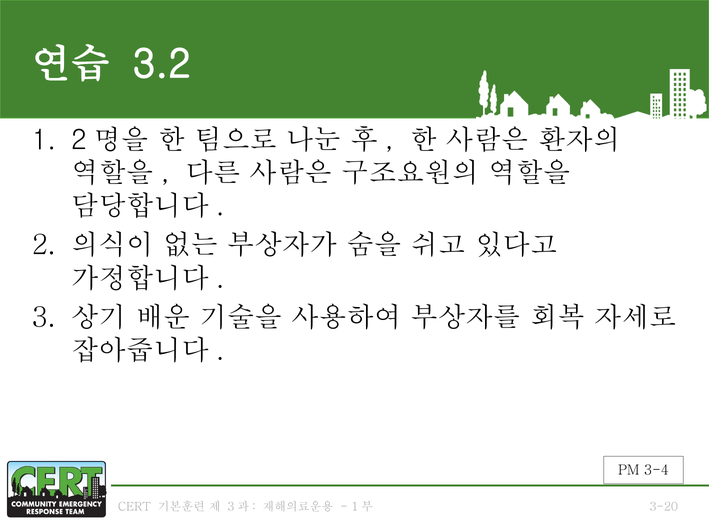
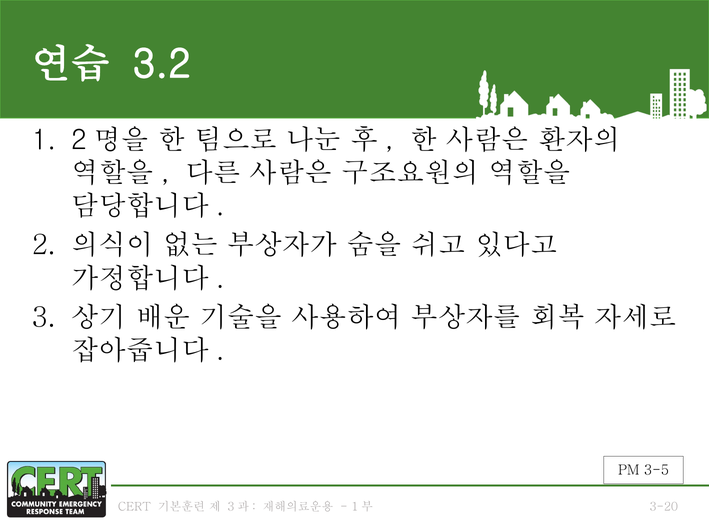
3-4: 3-4 -> 3-5
